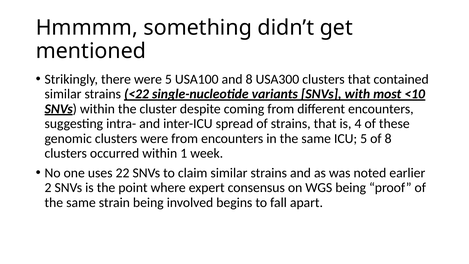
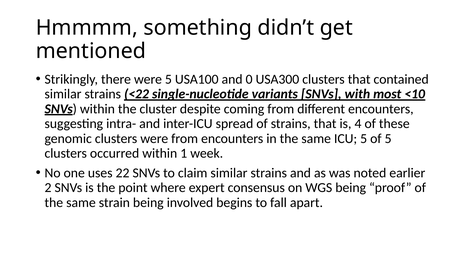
and 8: 8 -> 0
of 8: 8 -> 5
